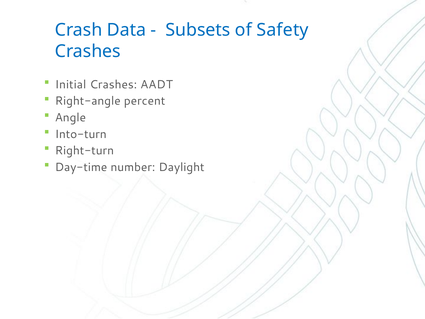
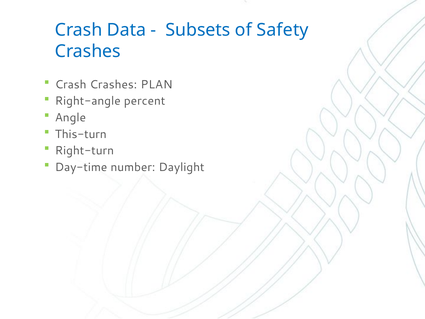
Initial at (71, 84): Initial -> Crash
AADT: AADT -> PLAN
Into-turn: Into-turn -> This-turn
